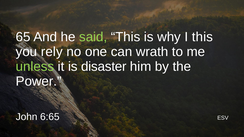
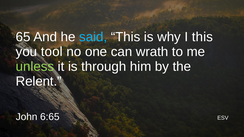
said colour: light green -> light blue
rely: rely -> tool
disaster: disaster -> through
Power: Power -> Relent
